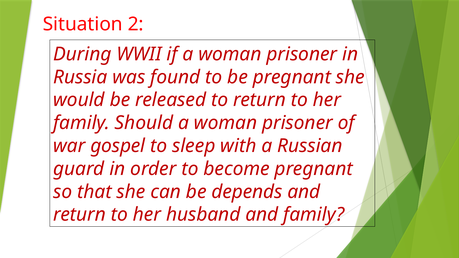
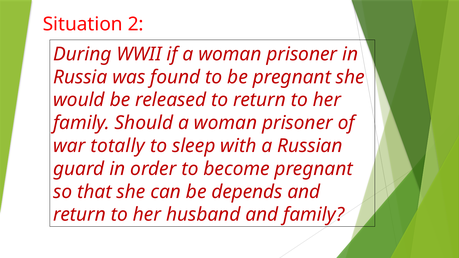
gospel: gospel -> totally
